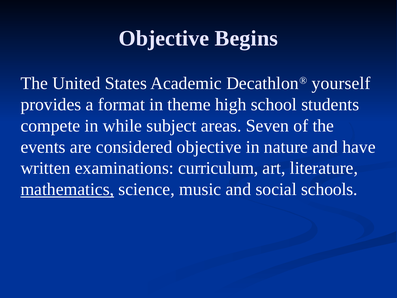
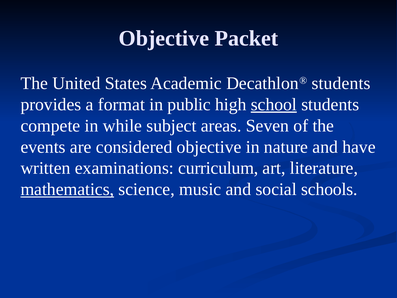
Begins: Begins -> Packet
Decathlon® yourself: yourself -> students
theme: theme -> public
school underline: none -> present
